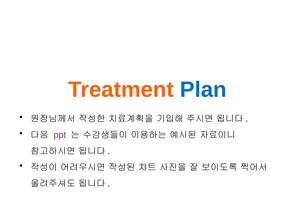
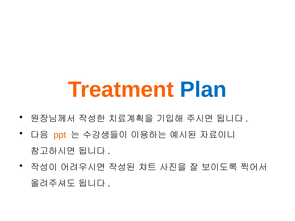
ppt colour: purple -> orange
